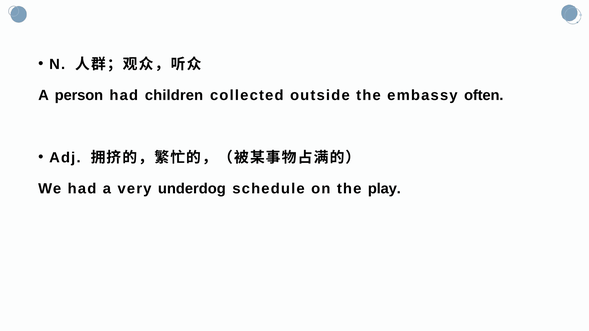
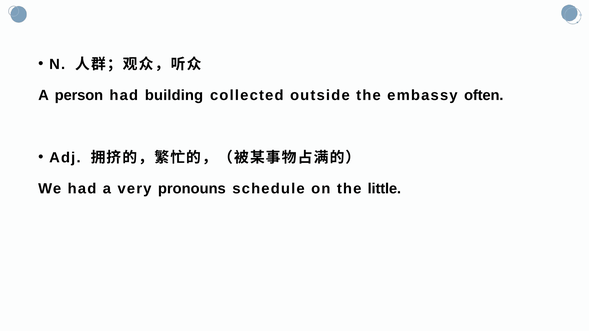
children: children -> building
underdog: underdog -> pronouns
play: play -> little
